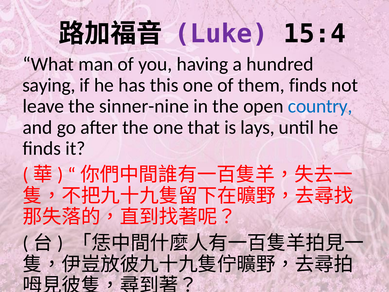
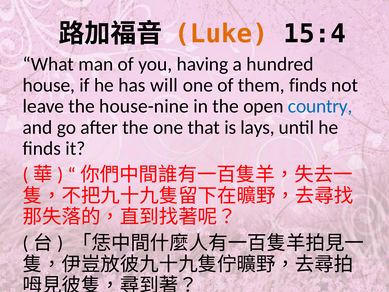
Luke colour: purple -> orange
saying: saying -> house
this: this -> will
sinner-nine: sinner-nine -> house-nine
